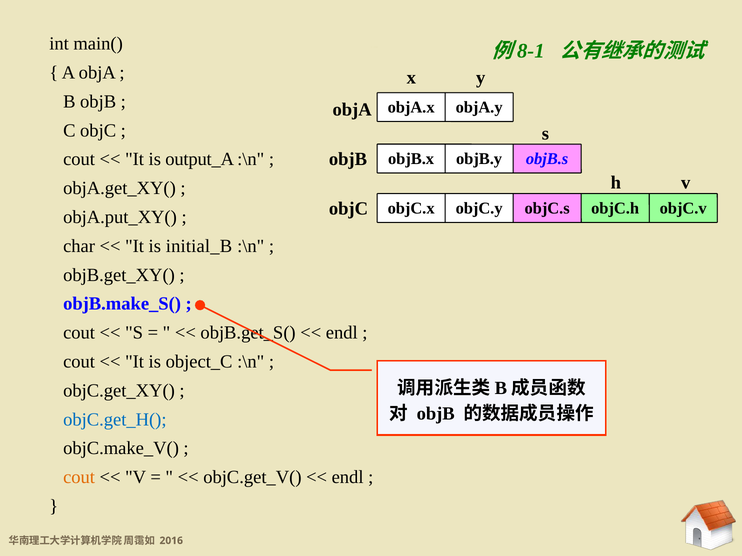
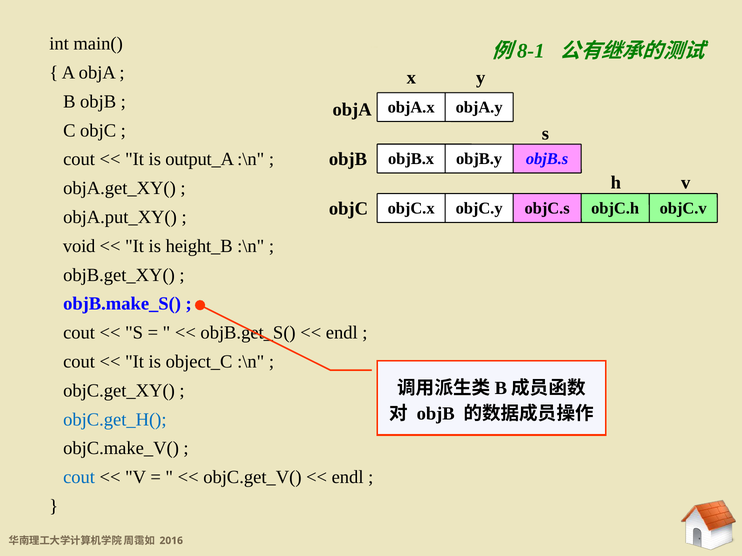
char: char -> void
initial_B: initial_B -> height_B
cout at (79, 478) colour: orange -> blue
